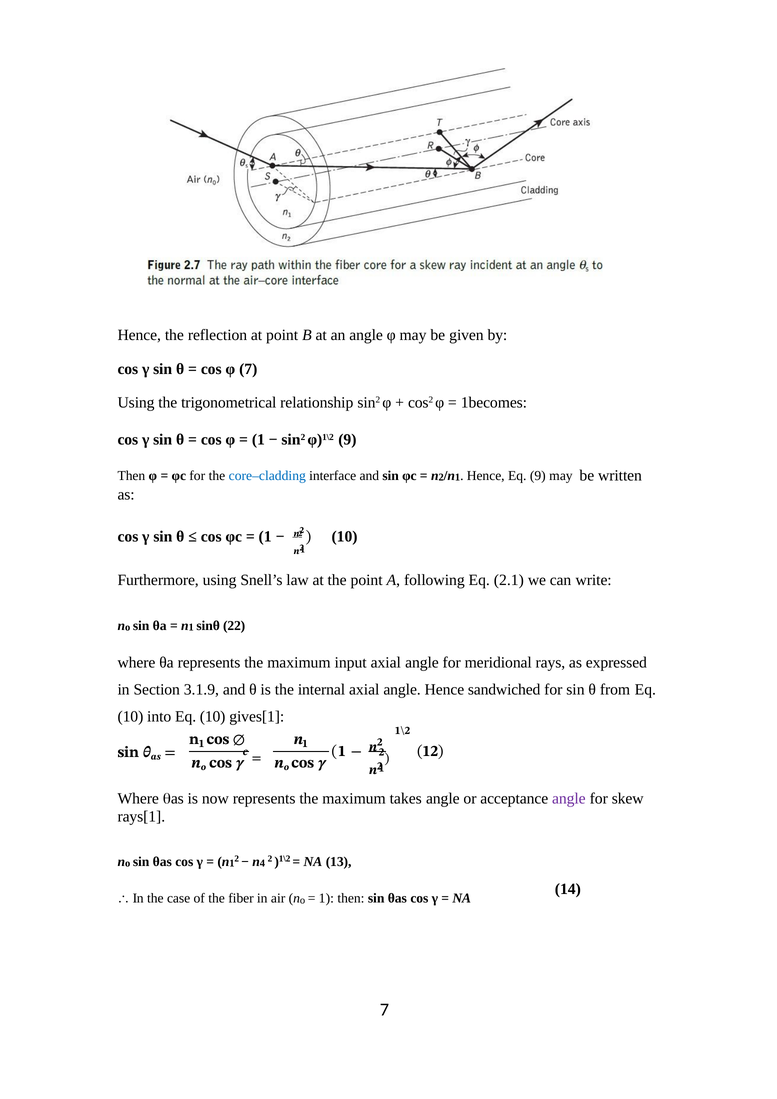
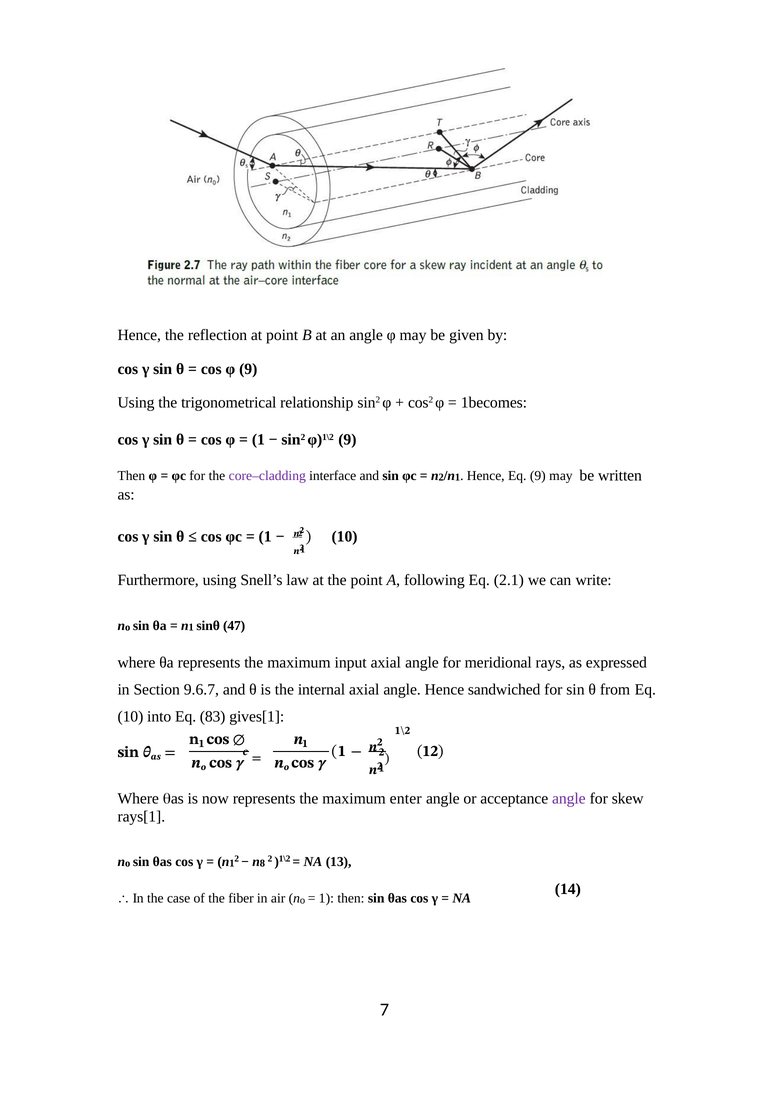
φ 7: 7 -> 9
core–cladding colour: blue -> purple
22: 22 -> 47
3.1.9: 3.1.9 -> 9.6.7
into Eq 10: 10 -> 83
takes: takes -> enter
4: 4 -> 8
